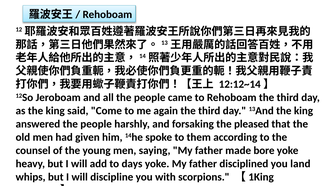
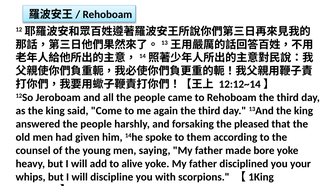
days: days -> alive
land: land -> your
